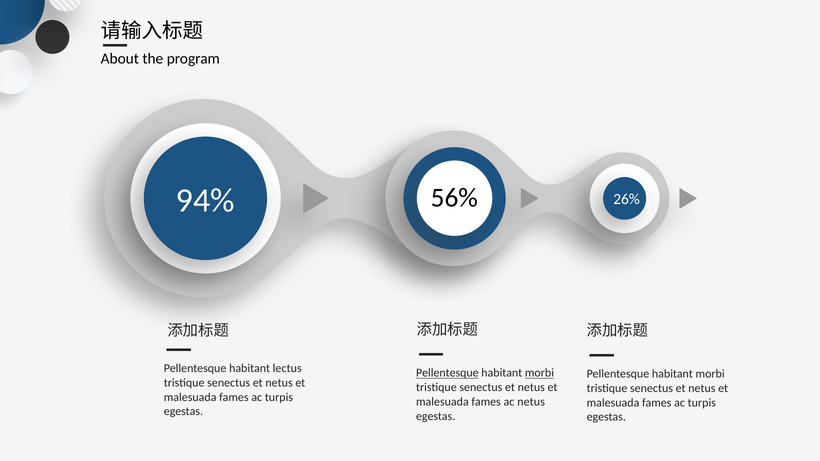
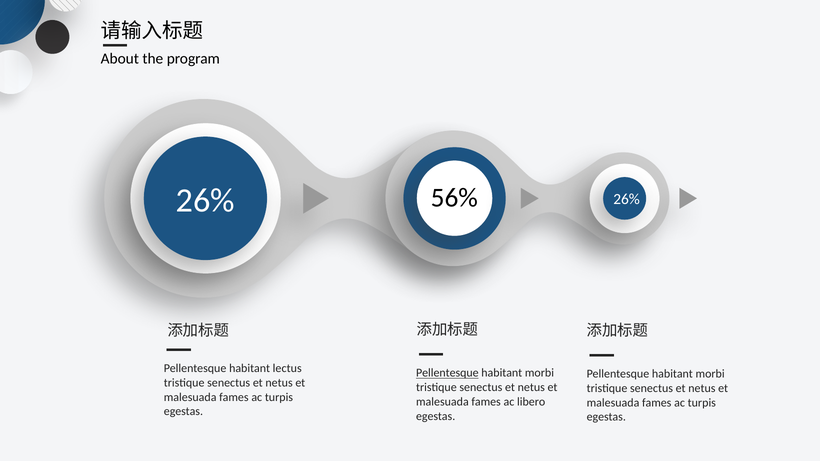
94% at (205, 200): 94% -> 26%
morbi at (539, 373) underline: present -> none
ac netus: netus -> libero
